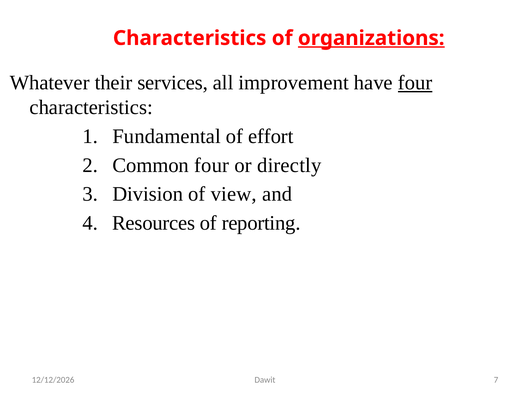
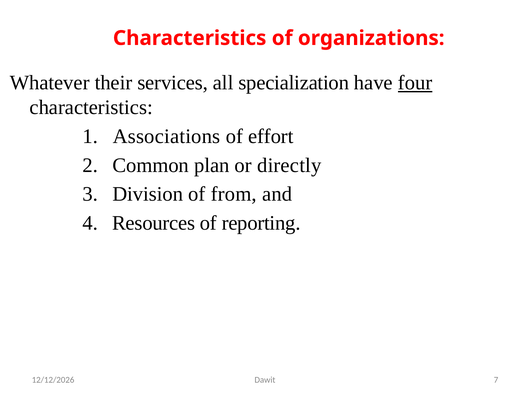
organizations underline: present -> none
improvement: improvement -> specialization
Fundamental: Fundamental -> Associations
Common four: four -> plan
view: view -> from
